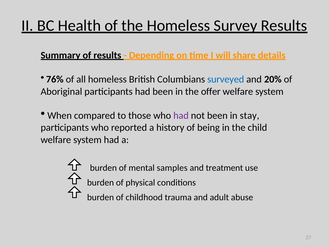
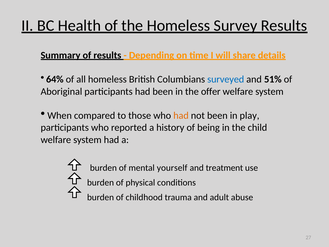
76%: 76% -> 64%
20%: 20% -> 51%
had at (181, 115) colour: purple -> orange
stay: stay -> play
samples: samples -> yourself
